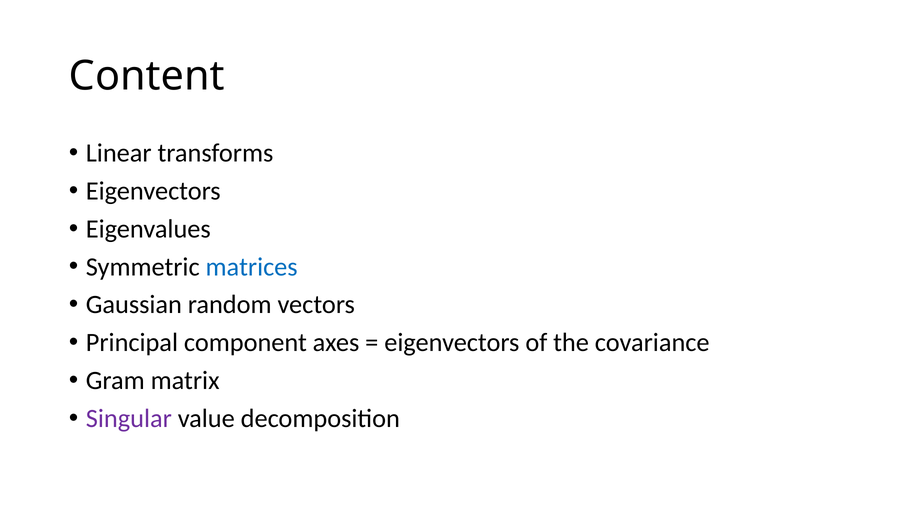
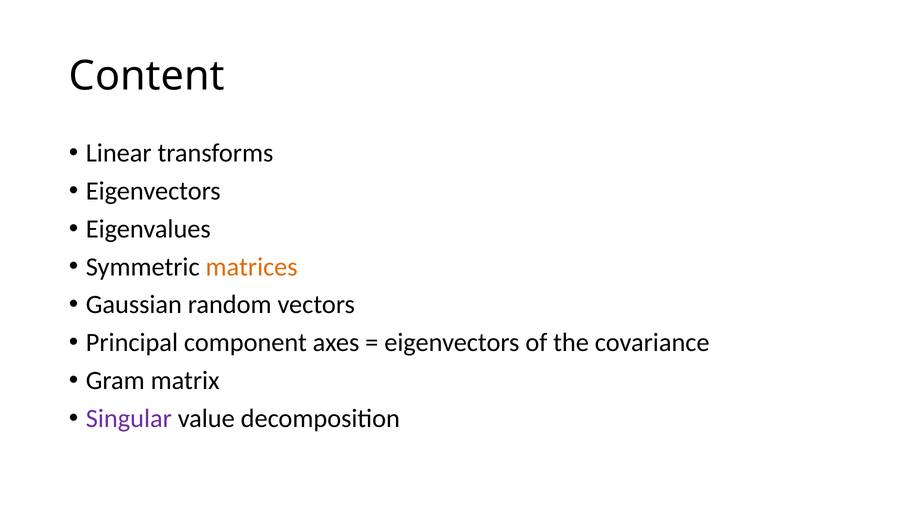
matrices colour: blue -> orange
